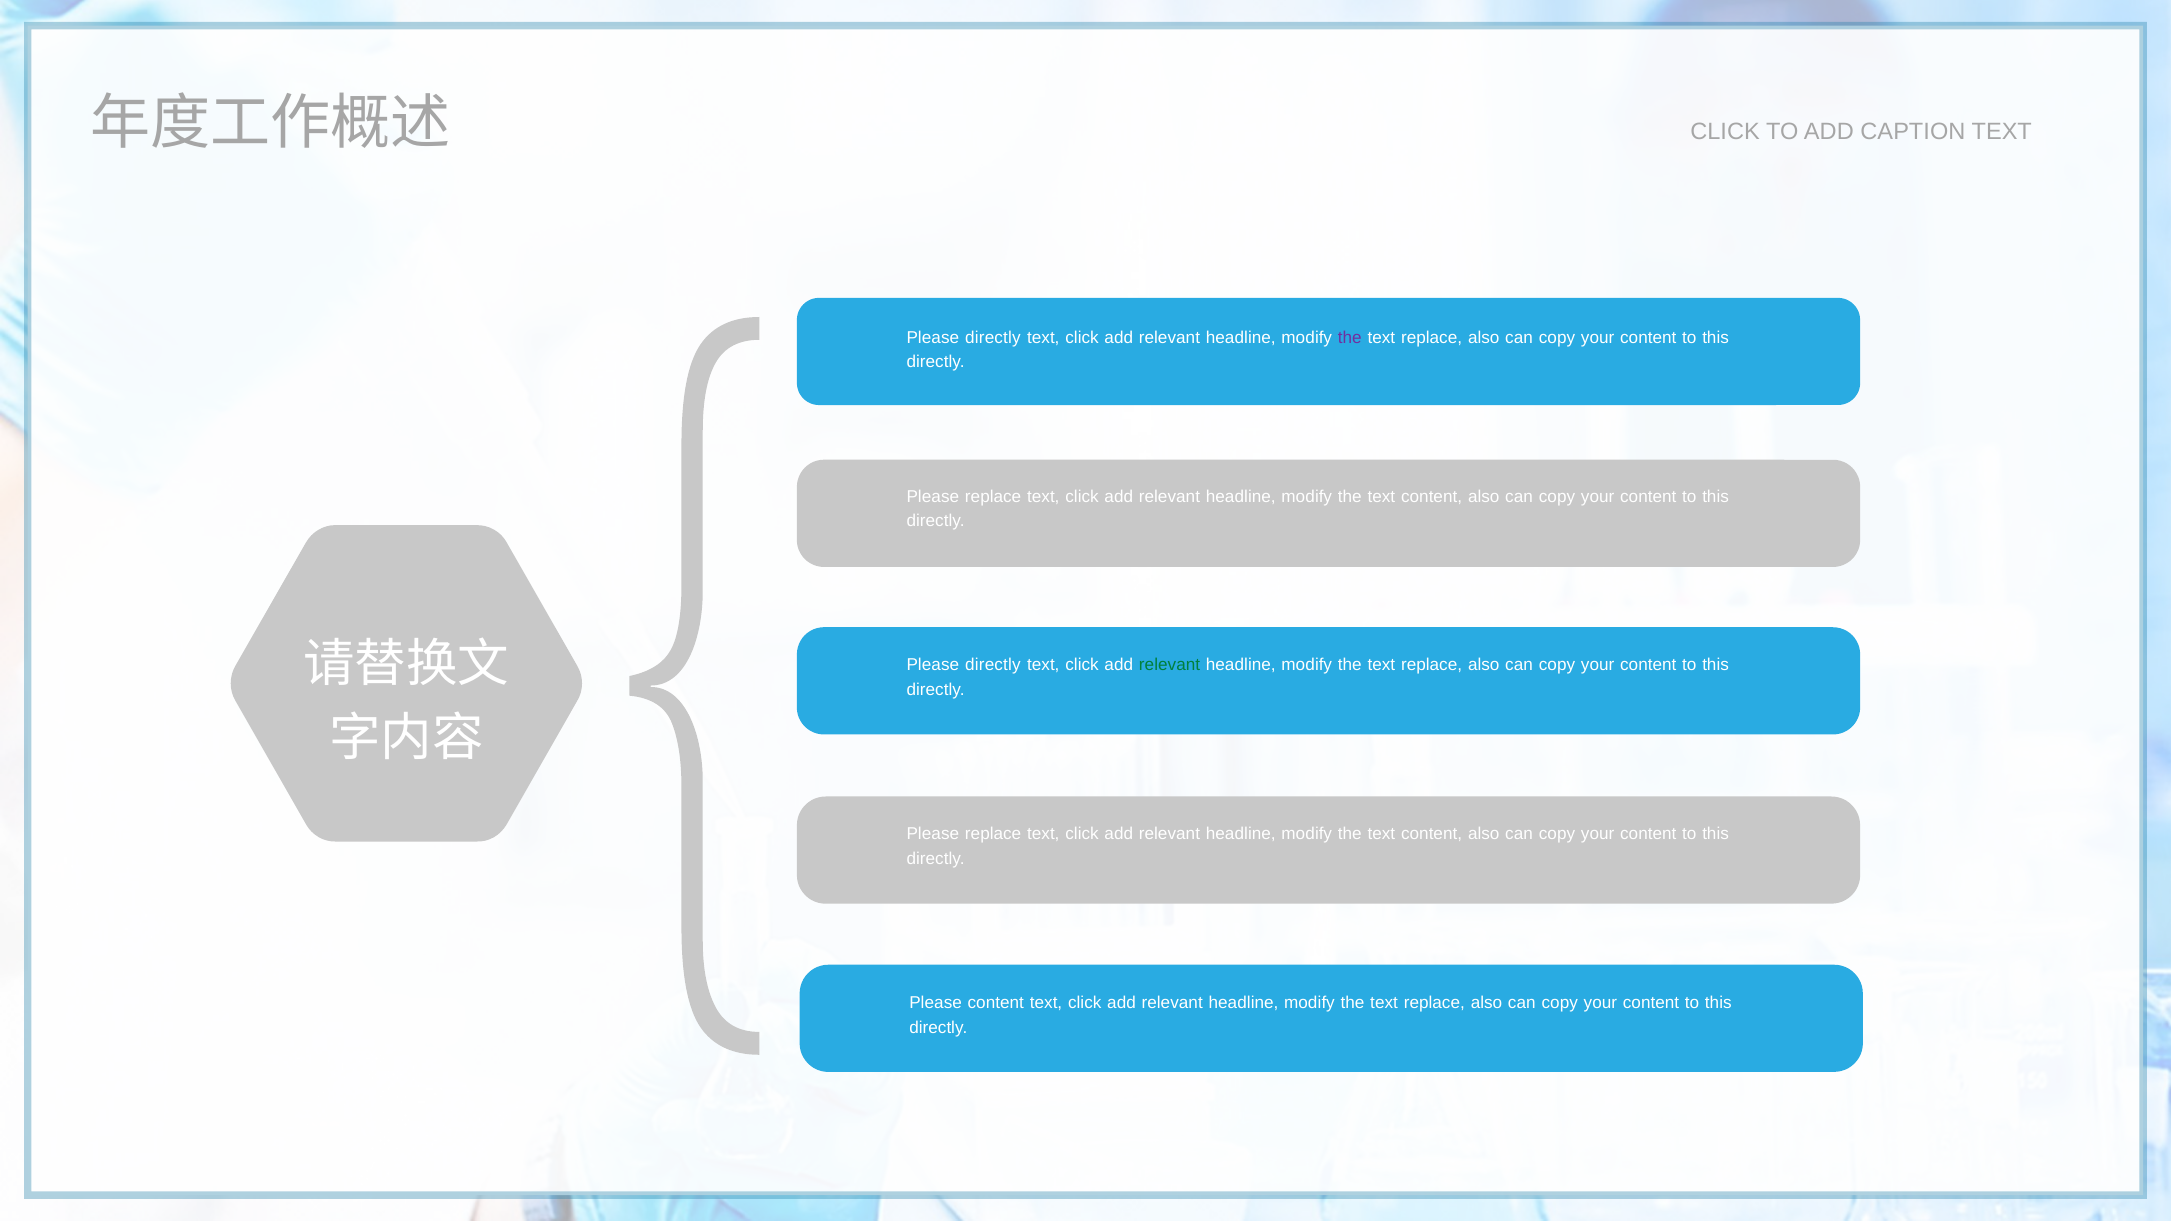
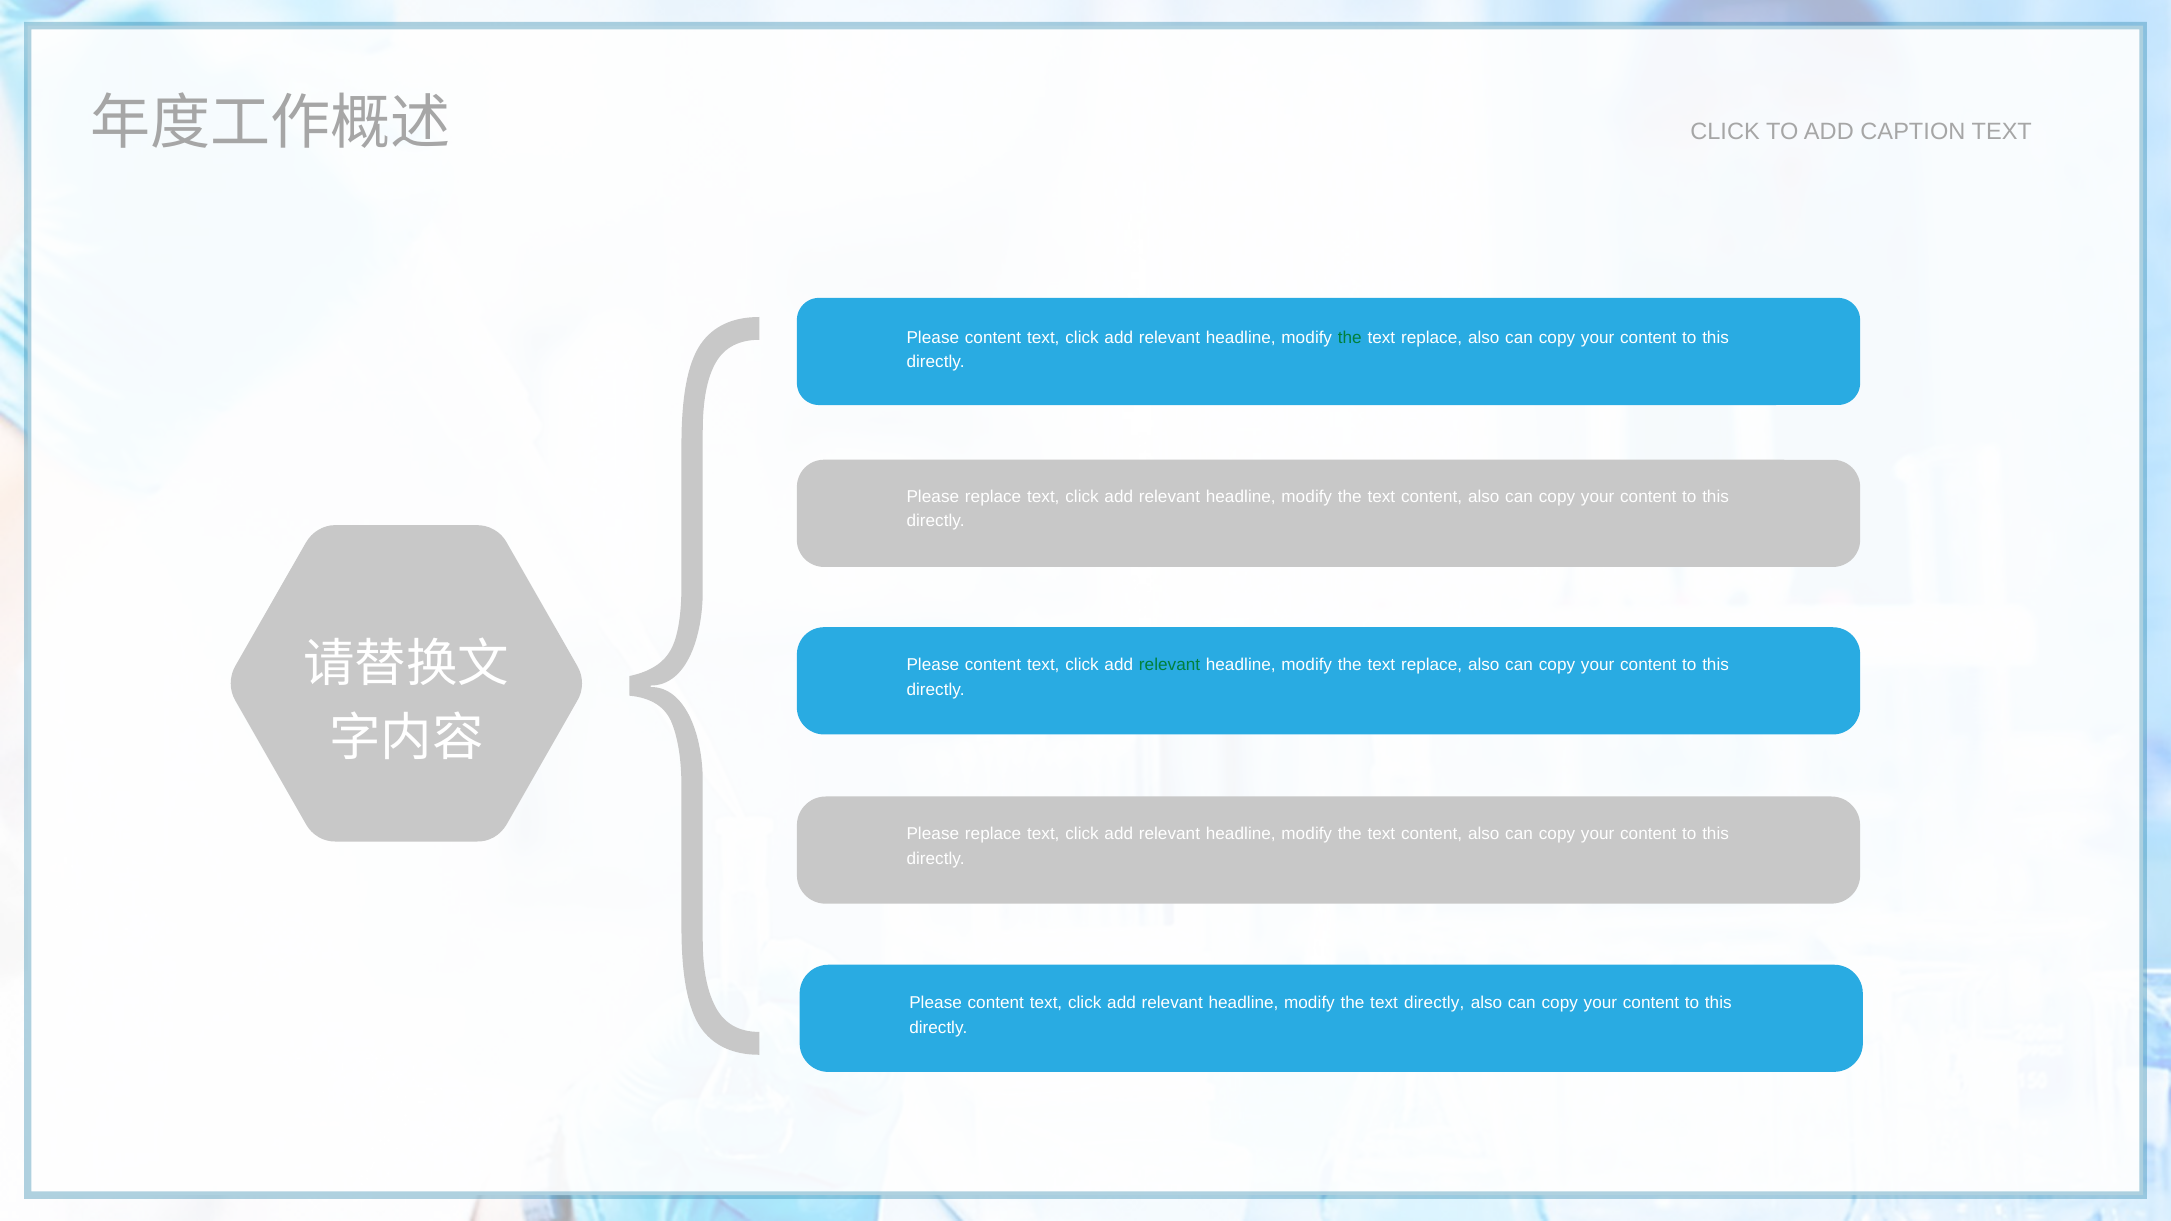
directly at (993, 337): directly -> content
the at (1350, 337) colour: purple -> green
directly at (993, 665): directly -> content
replace at (1434, 1003): replace -> directly
